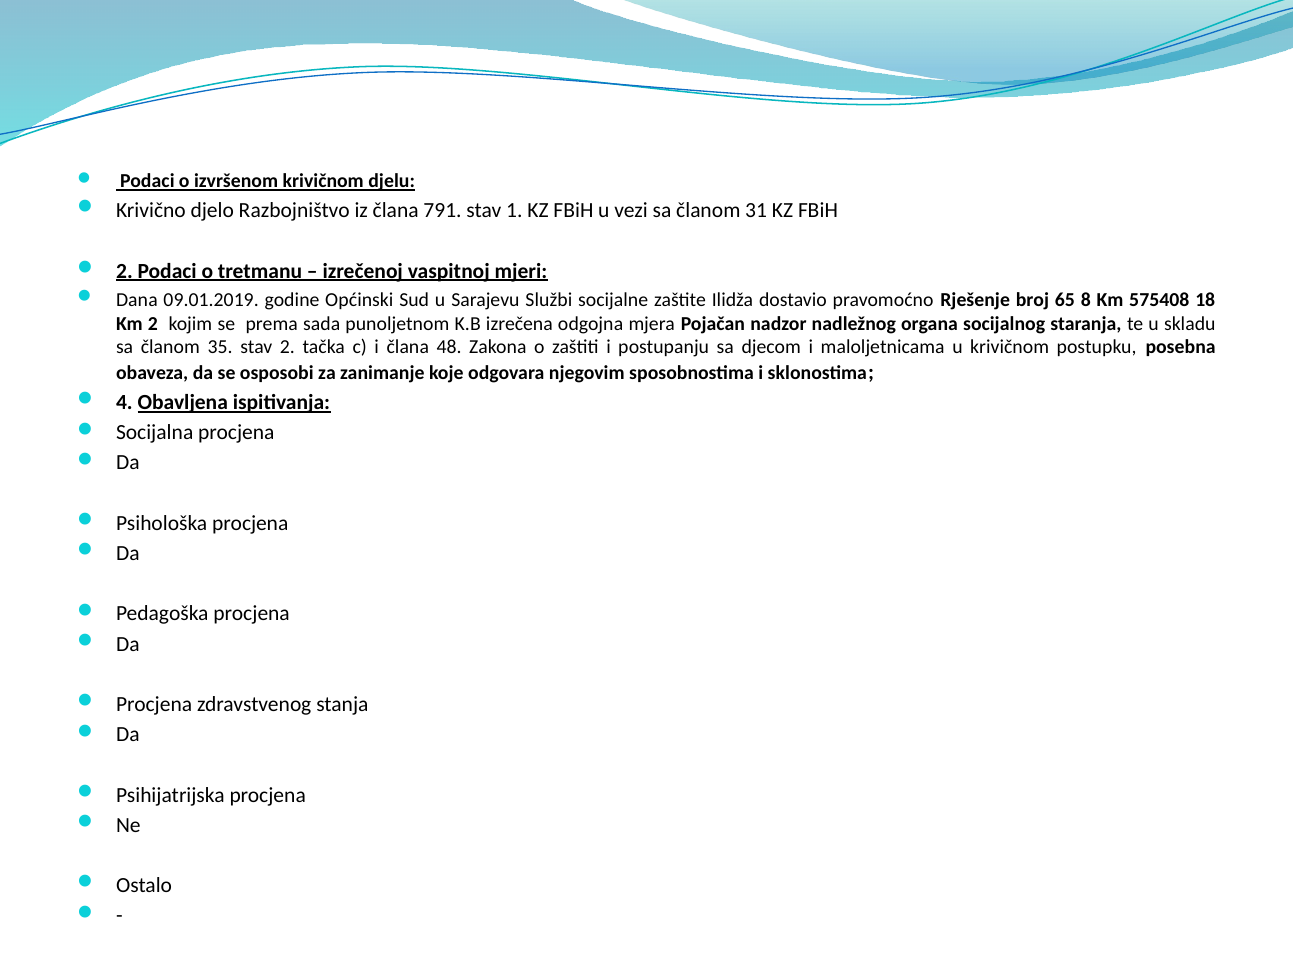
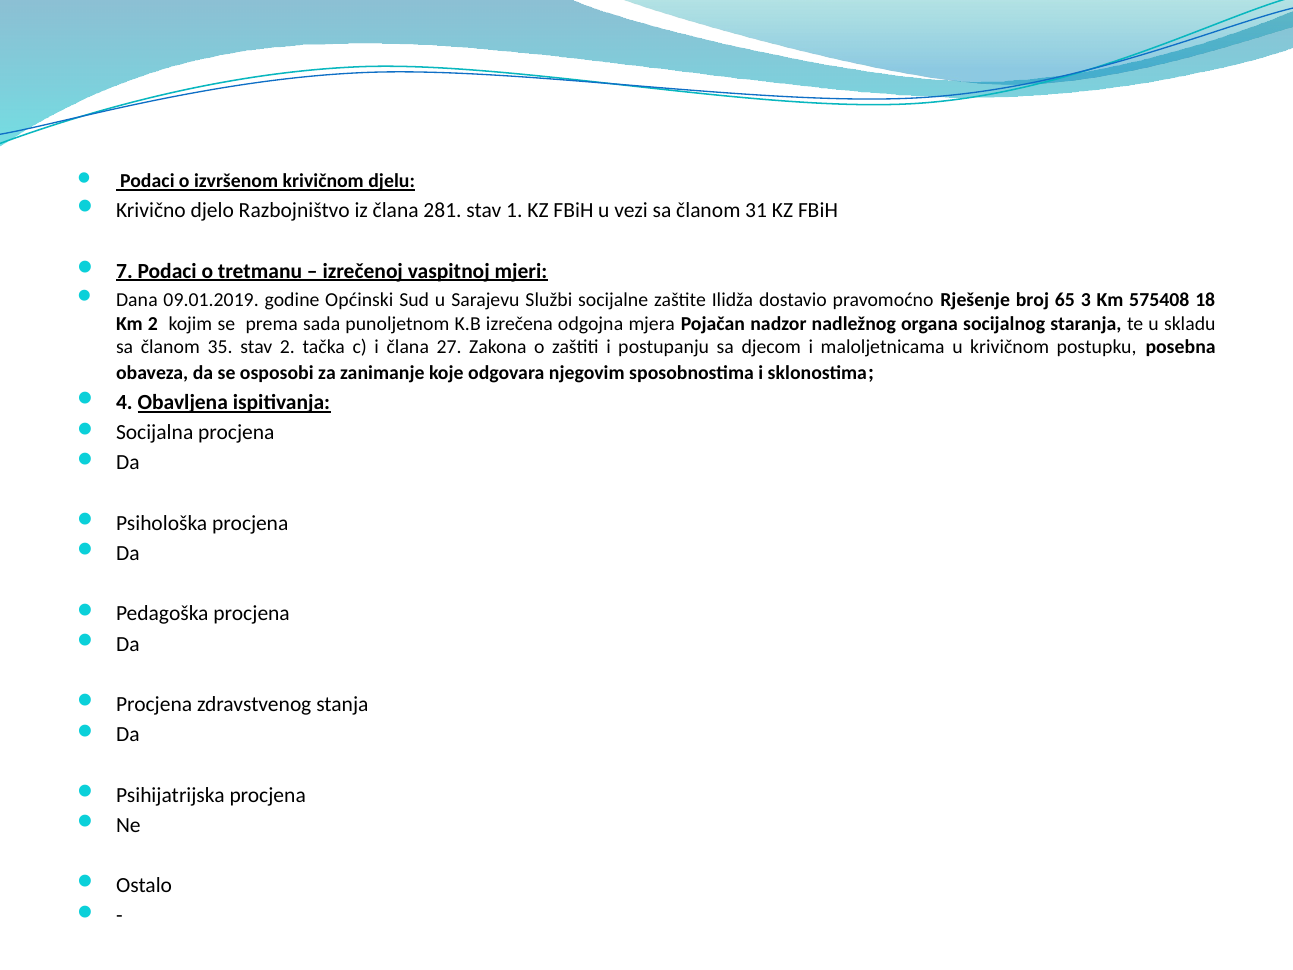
791: 791 -> 281
2 at (124, 271): 2 -> 7
8: 8 -> 3
48: 48 -> 27
